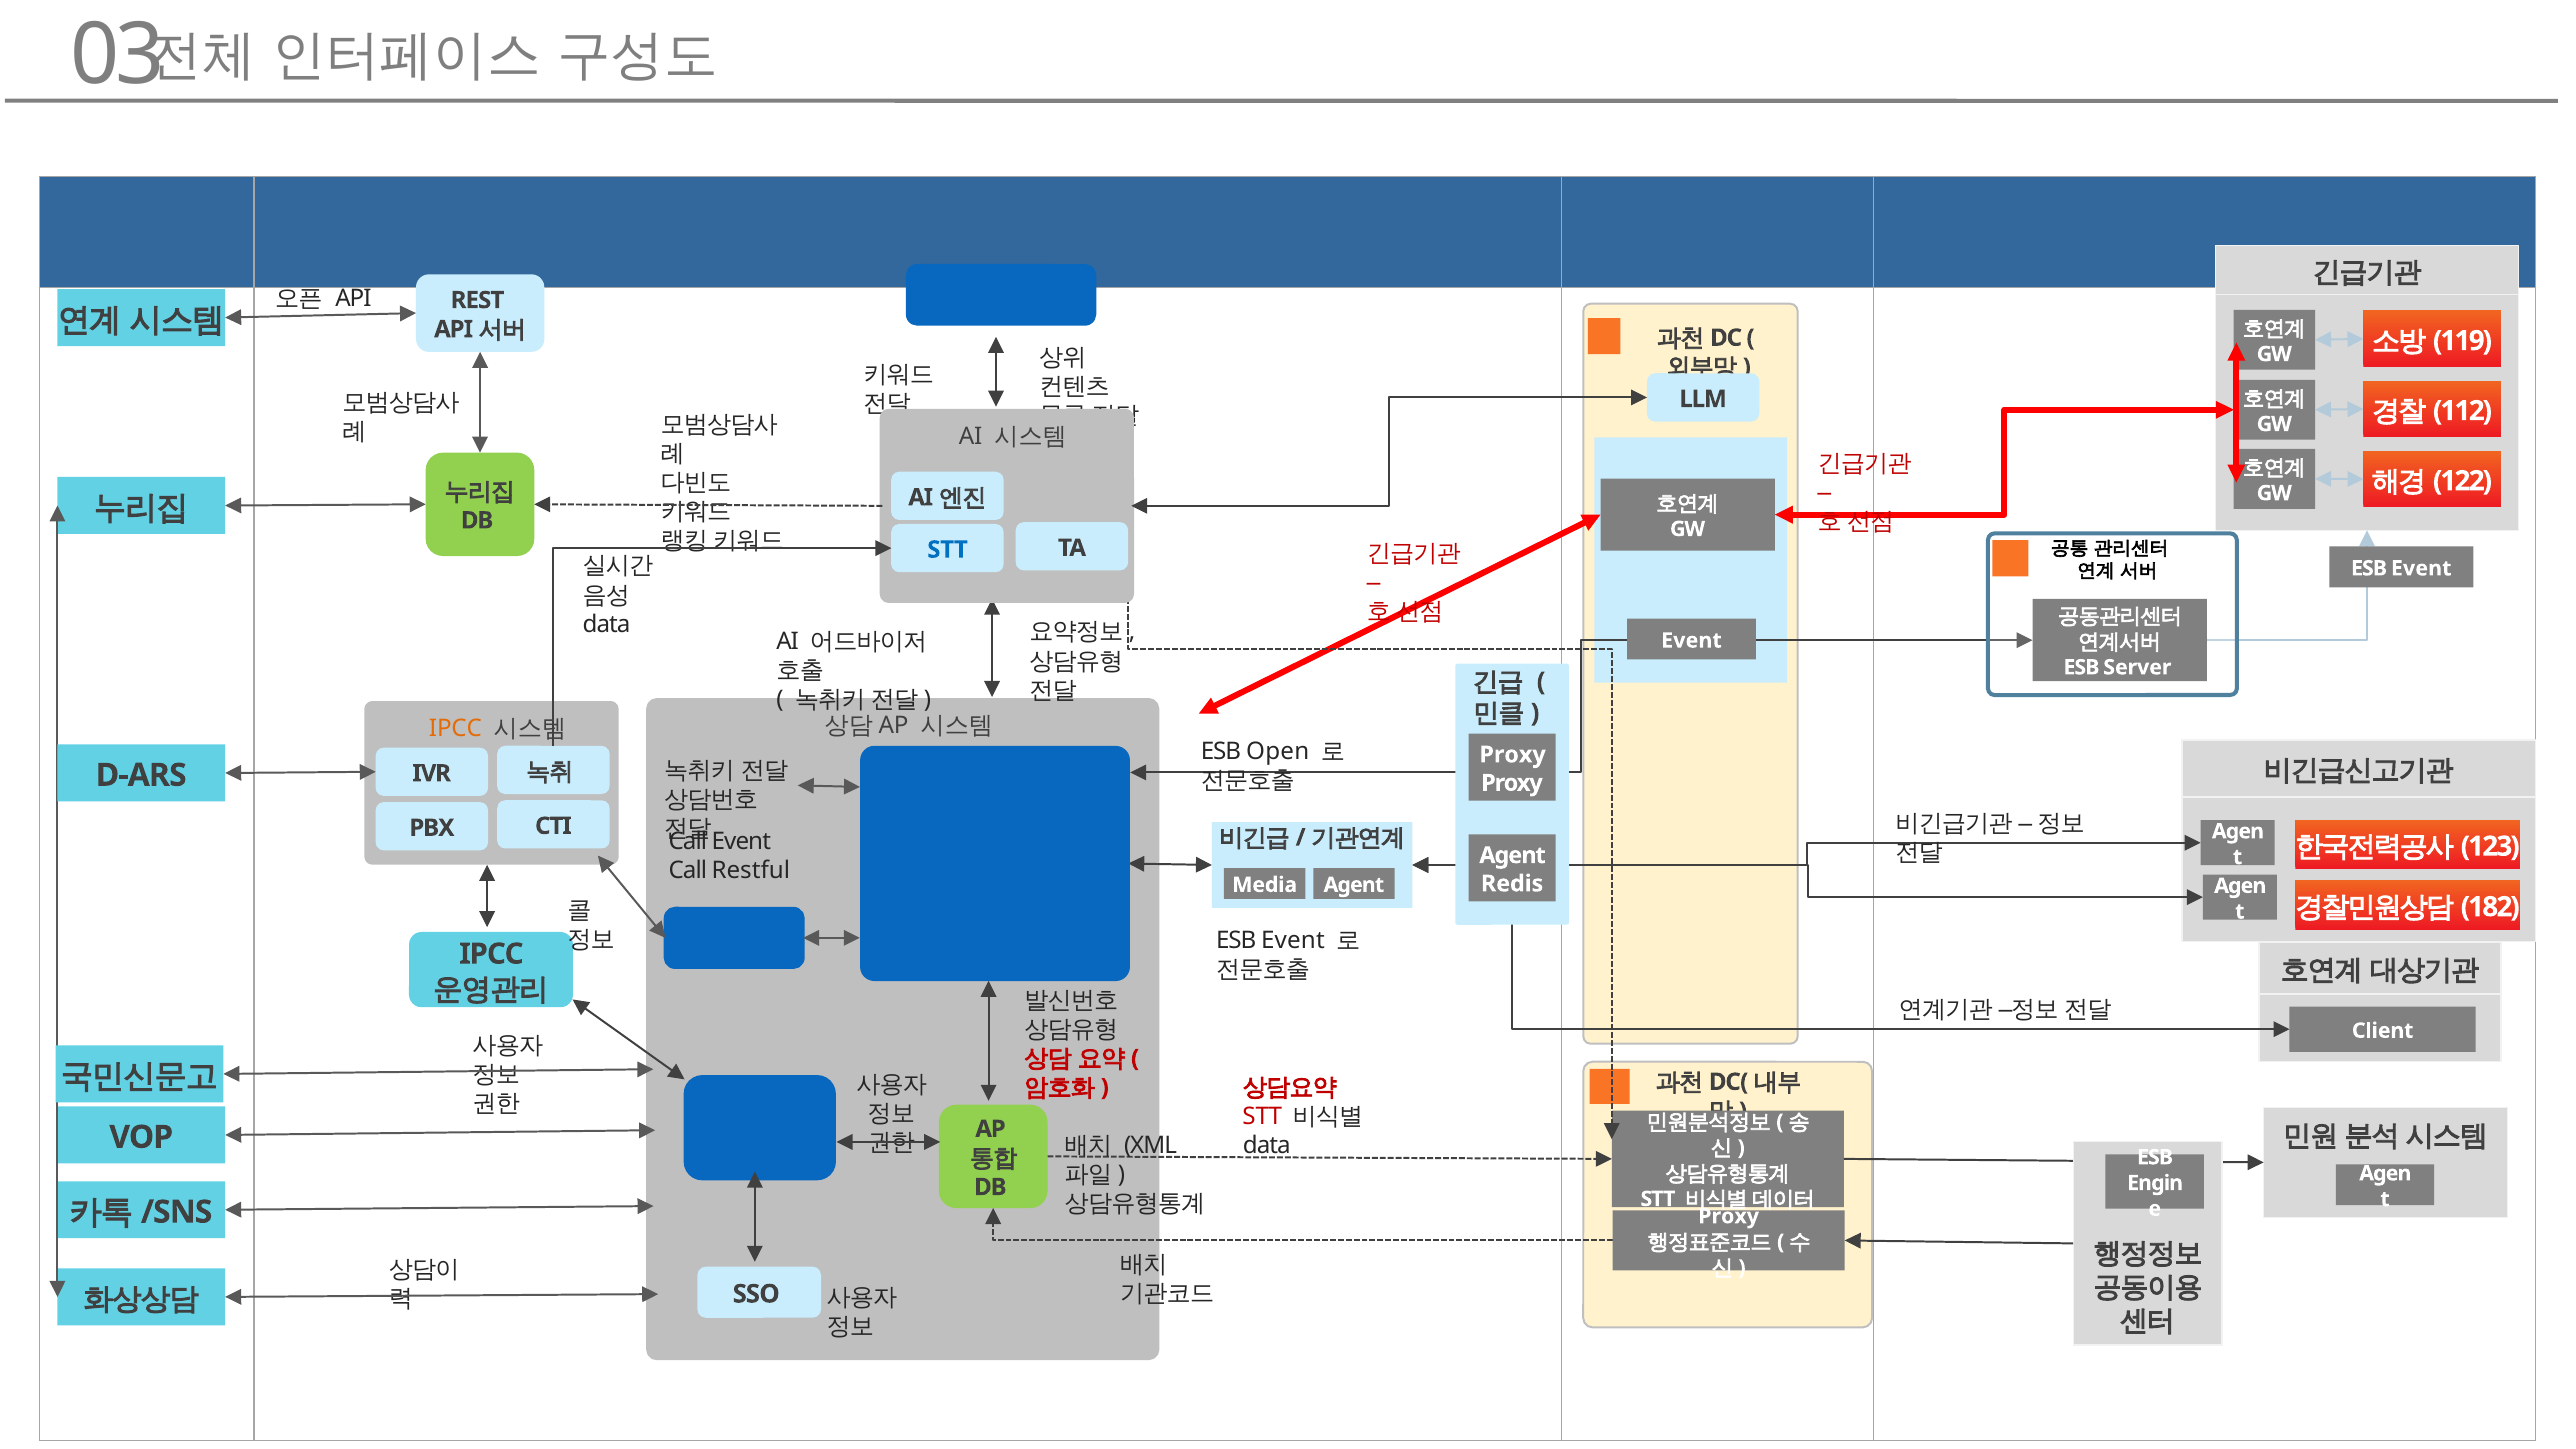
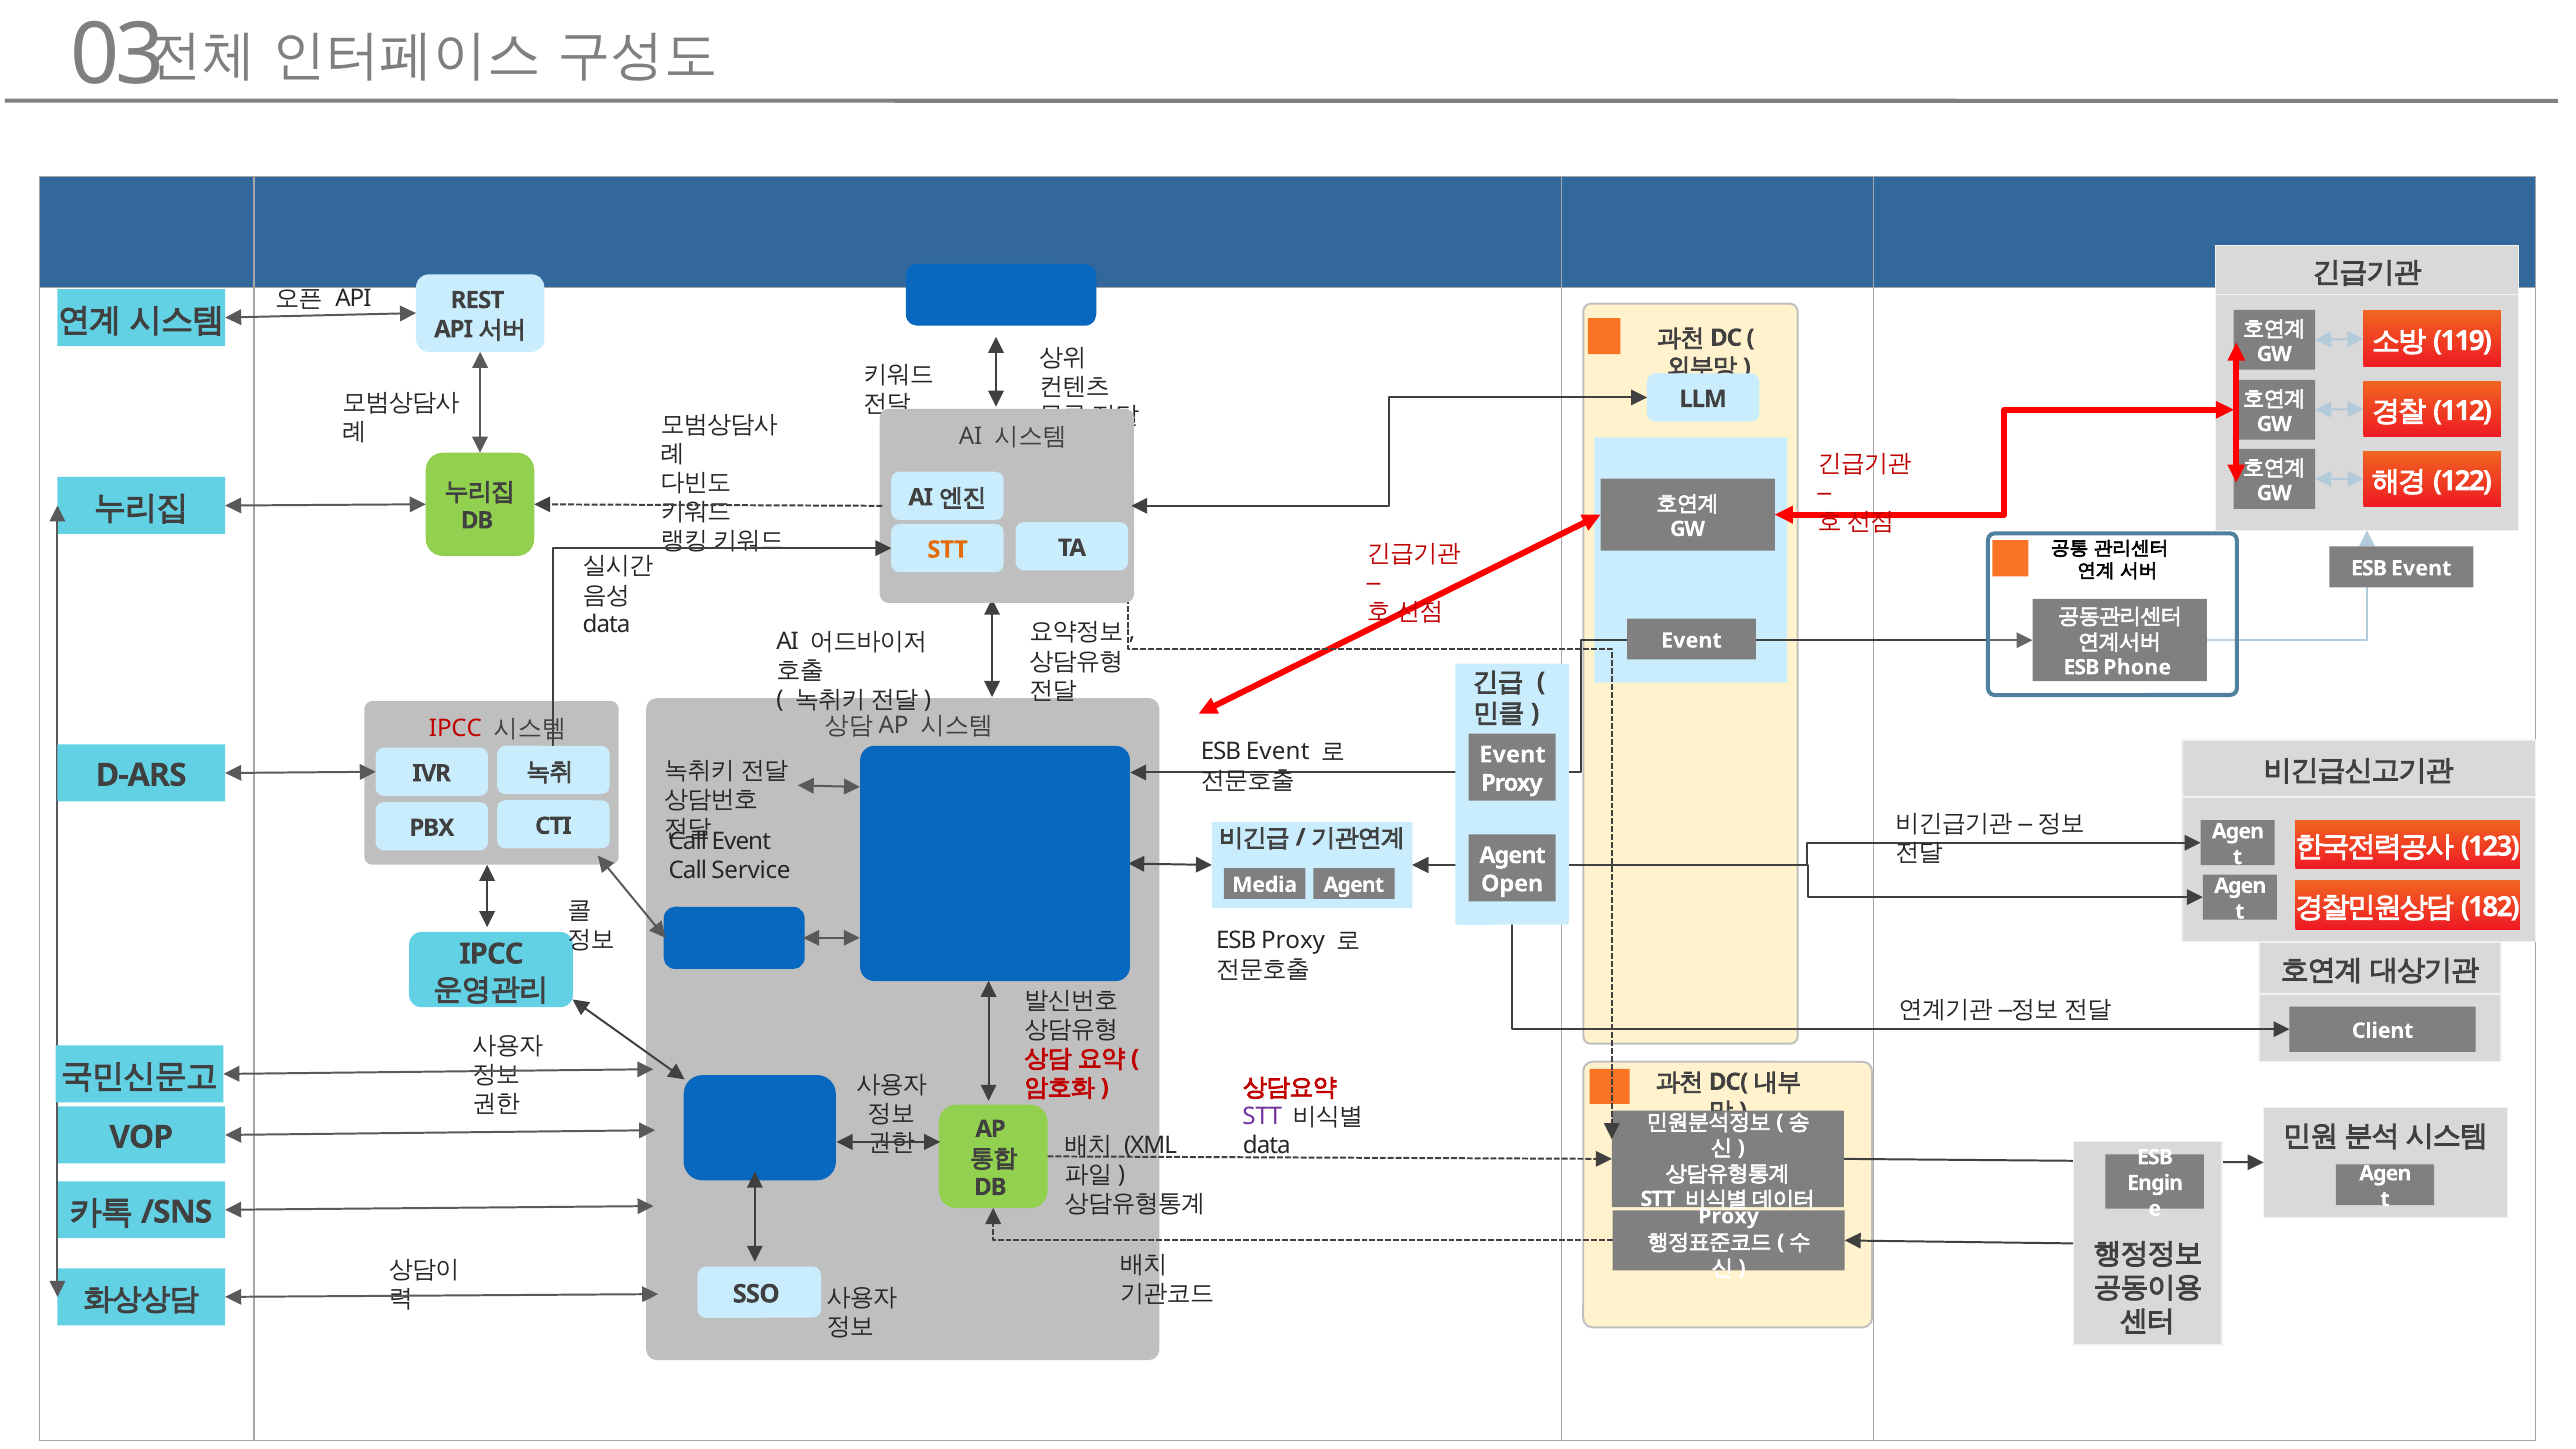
STT at (948, 550) colour: blue -> orange
Server: Server -> Phone
IPCC at (455, 728) colour: orange -> red
Open at (1278, 752): Open -> Event
Proxy at (1513, 755): Proxy -> Event
Restful: Restful -> Service
Redis: Redis -> Open
Event at (1293, 941): Event -> Proxy
STT at (1262, 1116) colour: red -> purple
